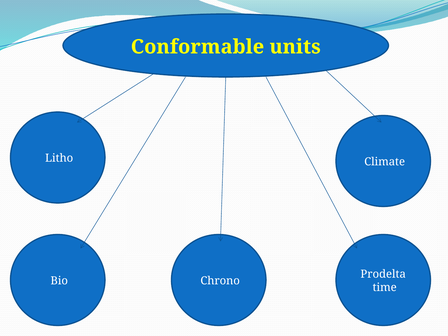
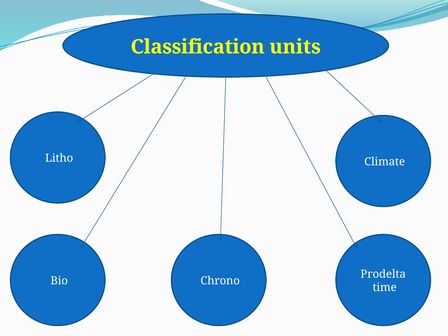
Conformable: Conformable -> Classification
